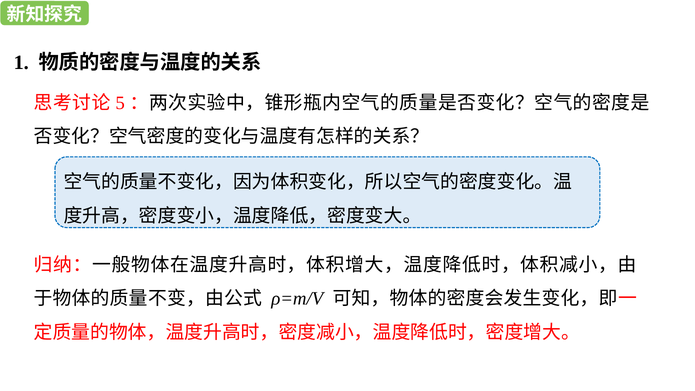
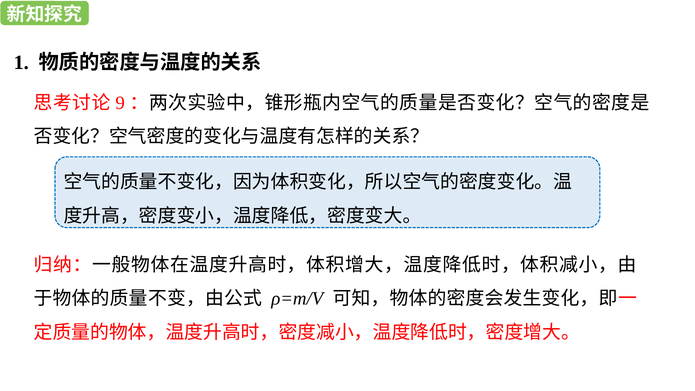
5: 5 -> 9
